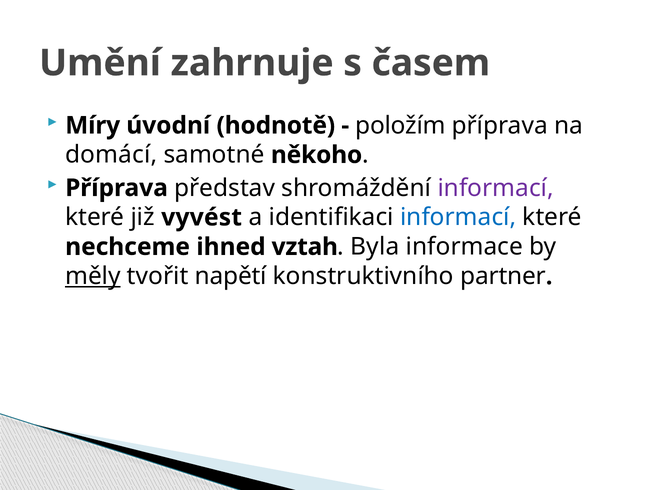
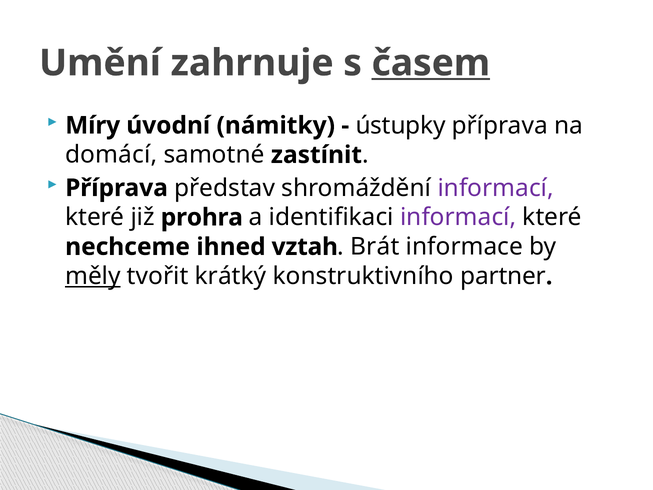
časem underline: none -> present
hodnotě: hodnotě -> námitky
položím: položím -> ústupky
někoho: někoho -> zastínit
vyvést: vyvést -> prohra
informací at (458, 217) colour: blue -> purple
Byla: Byla -> Brát
napětí: napětí -> krátký
